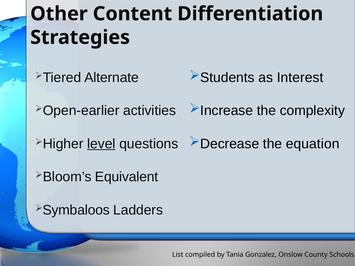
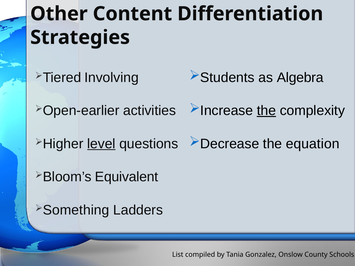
Interest: Interest -> Algebra
Alternate: Alternate -> Involving
the at (266, 111) underline: none -> present
Symbaloos: Symbaloos -> Something
